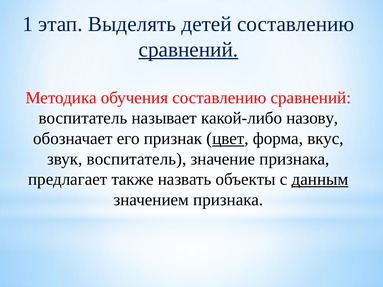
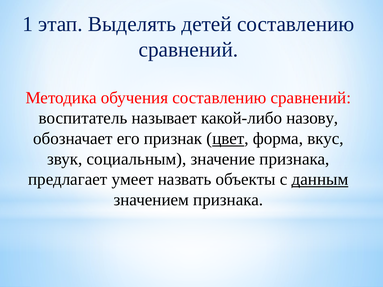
сравнений at (188, 50) underline: present -> none
звук воспитатель: воспитатель -> социальным
также: также -> умеет
